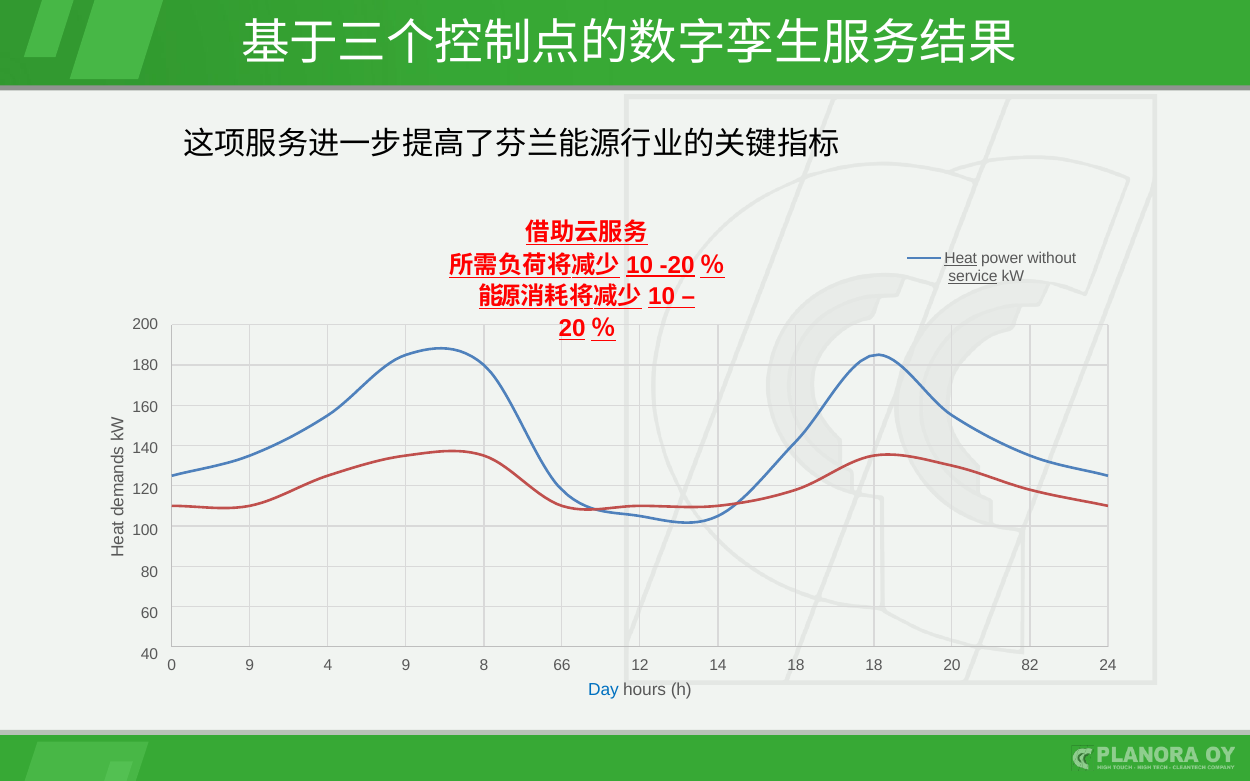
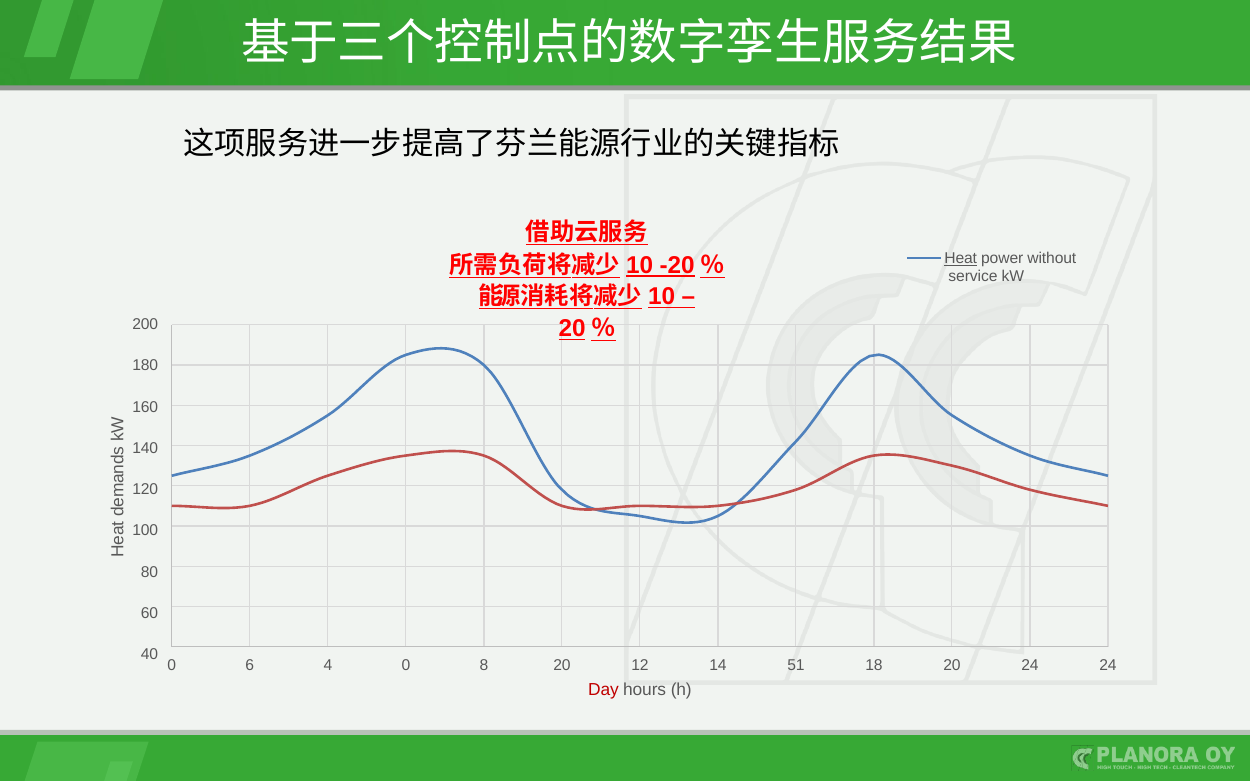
service underline: present -> none
0 9: 9 -> 6
4 9: 9 -> 0
8 66: 66 -> 20
14 18: 18 -> 51
20 82: 82 -> 24
Day colour: blue -> red
